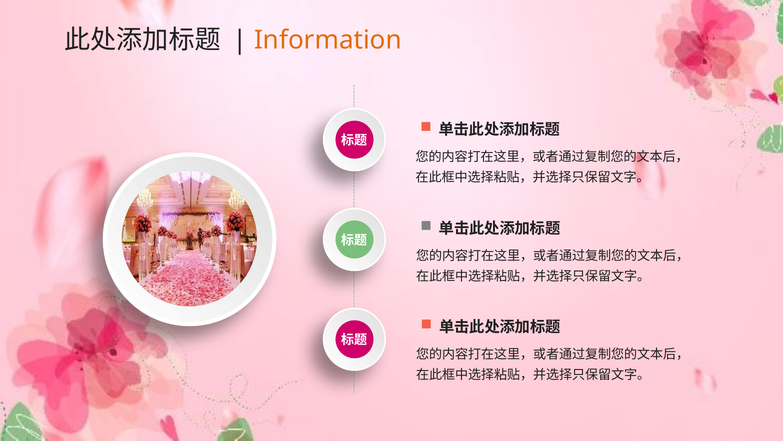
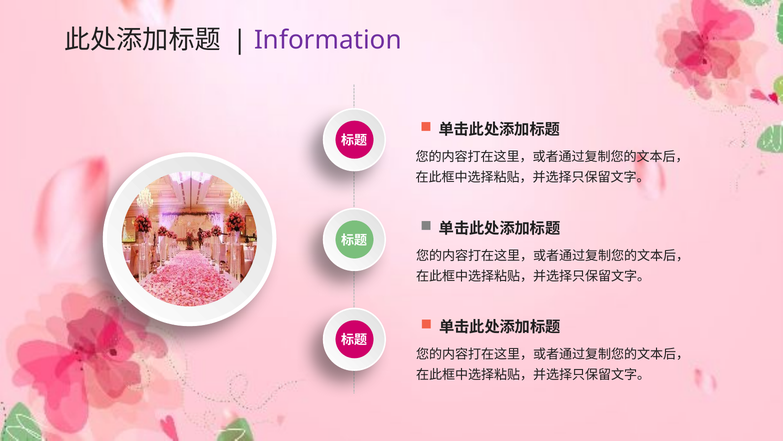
Information colour: orange -> purple
